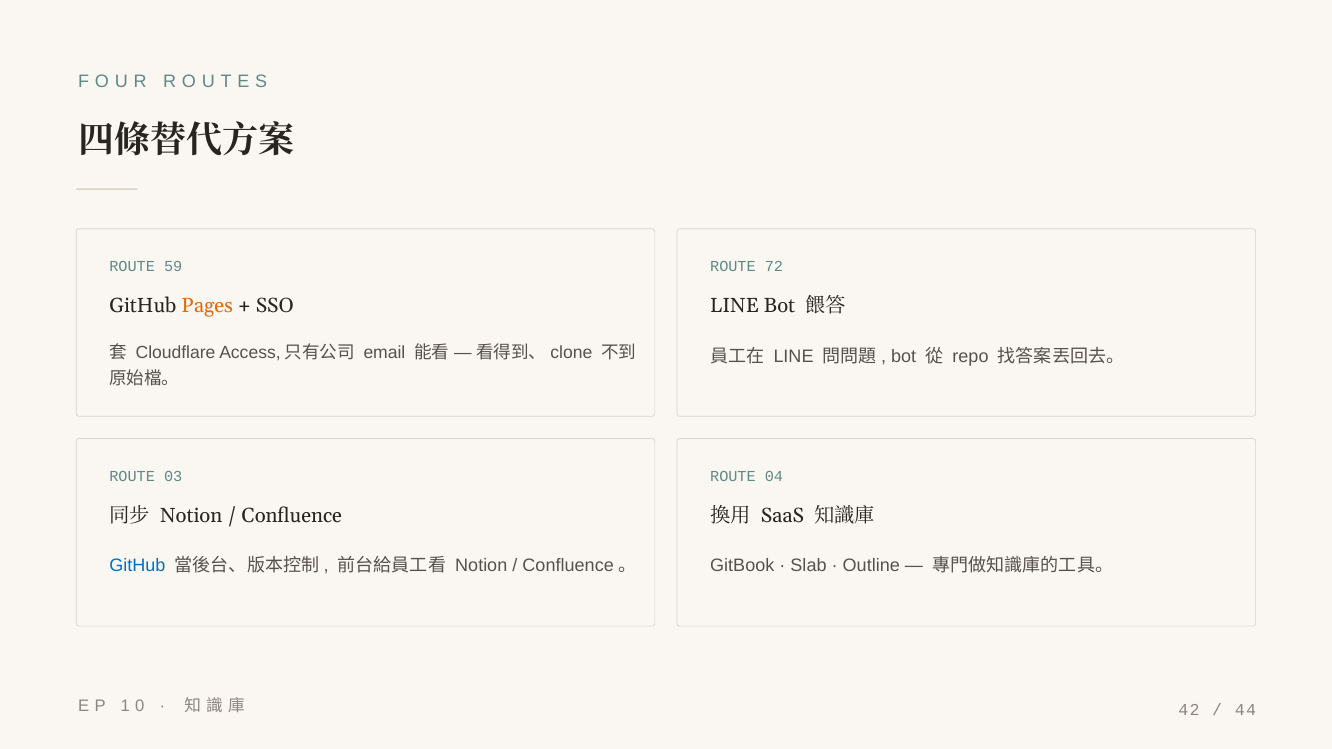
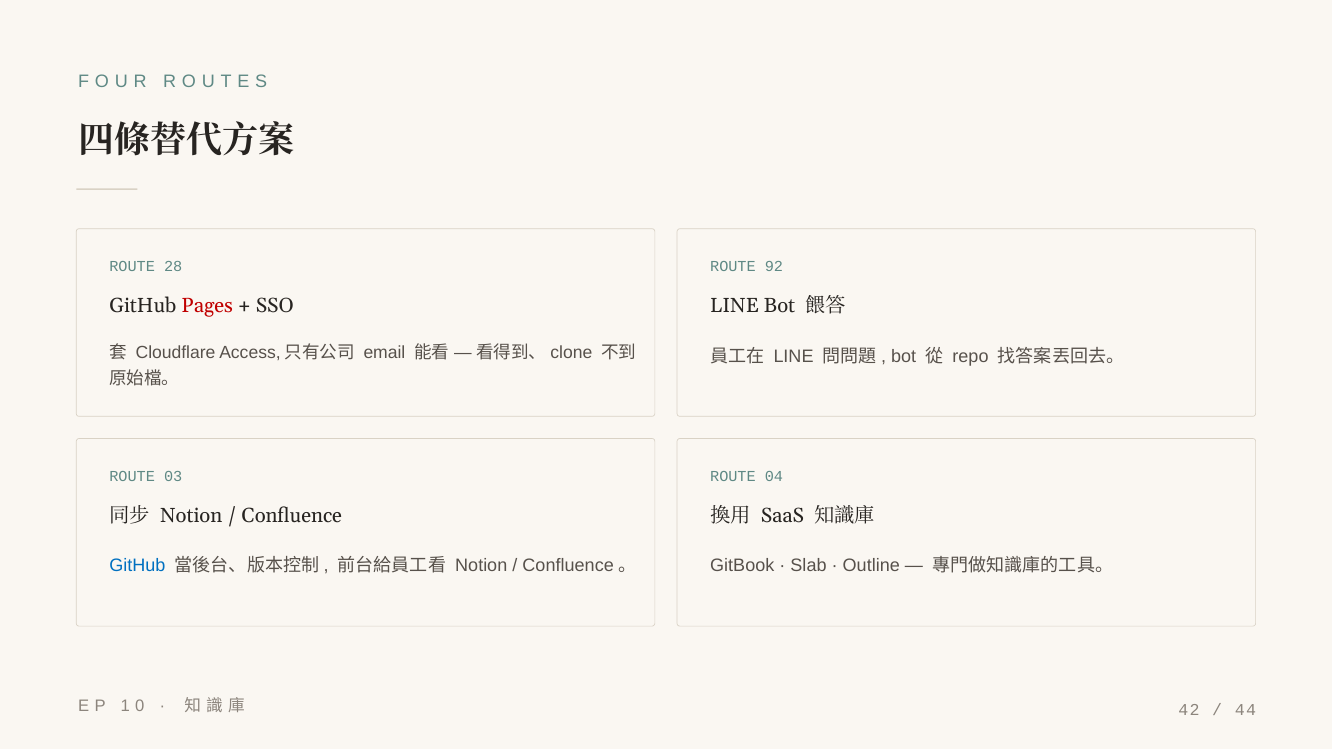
59: 59 -> 28
72: 72 -> 92
Pages colour: orange -> red
